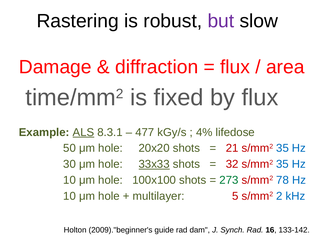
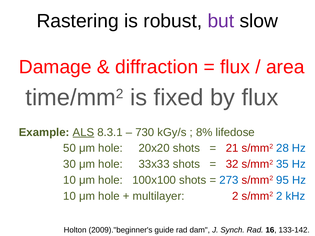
477: 477 -> 730
4%: 4% -> 8%
21 s/mm2 35: 35 -> 28
33x33 underline: present -> none
273 colour: green -> blue
78: 78 -> 95
multilayer 5: 5 -> 2
